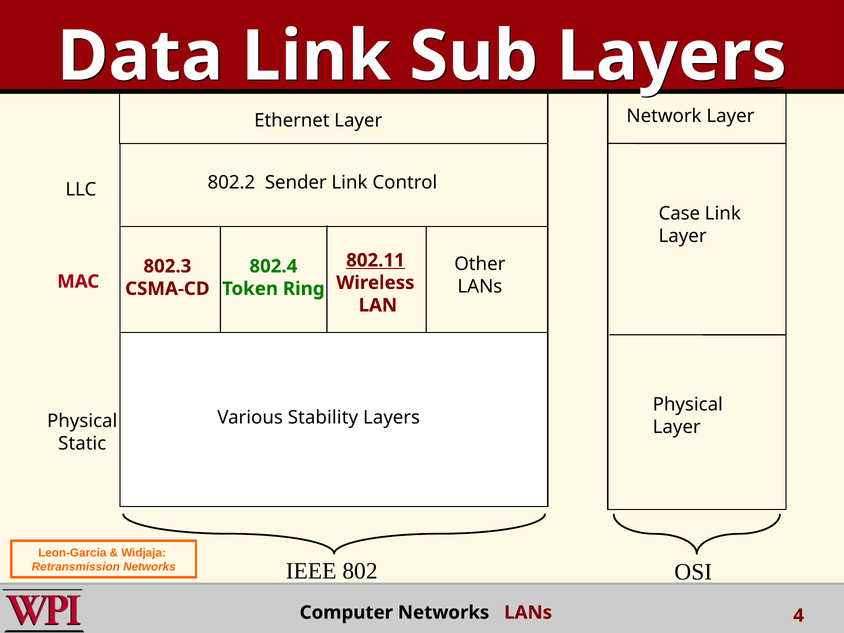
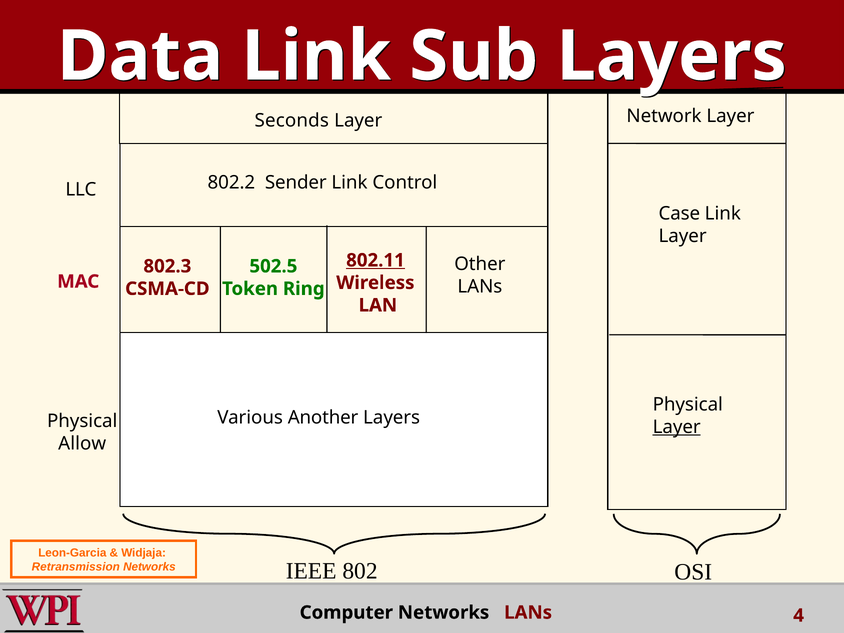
Ethernet: Ethernet -> Seconds
802.4: 802.4 -> 502.5
Stability: Stability -> Another
Layer at (677, 427) underline: none -> present
Static: Static -> Allow
